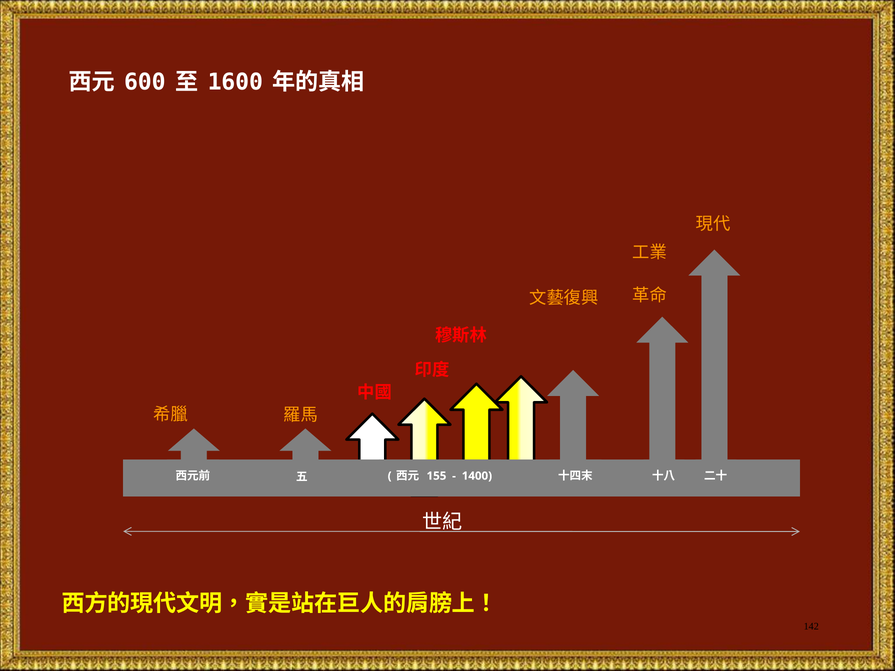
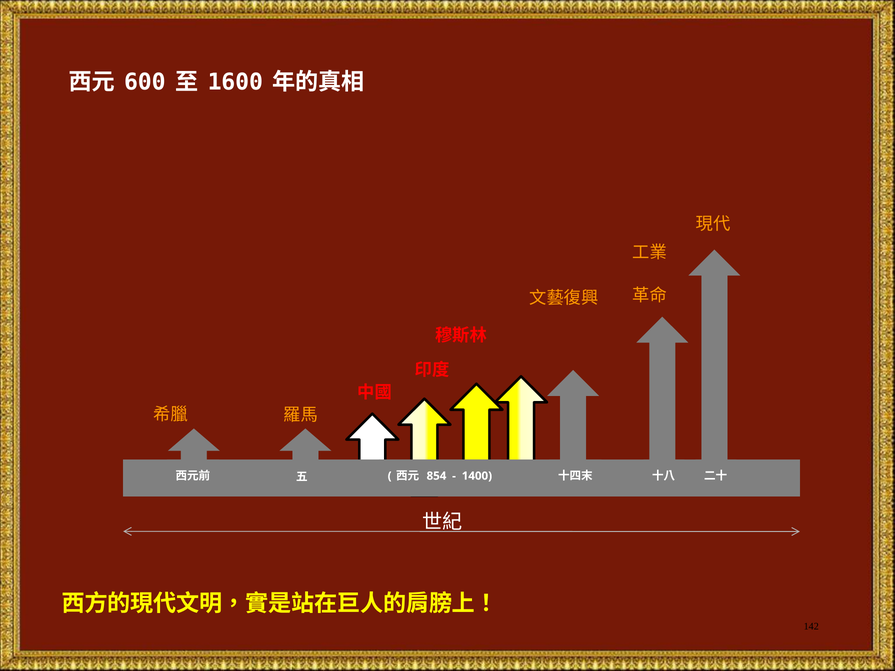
155: 155 -> 854
